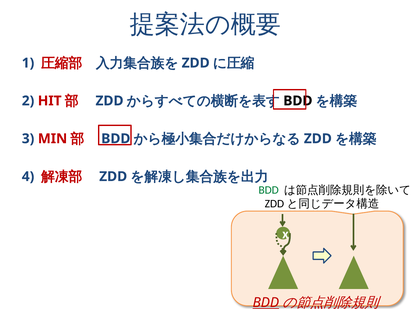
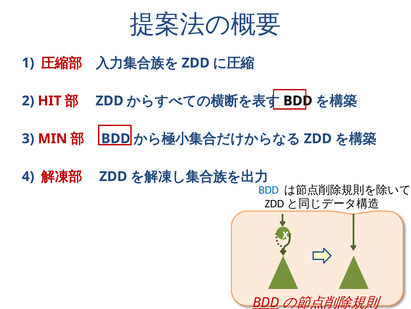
BDD at (269, 190) colour: green -> blue
